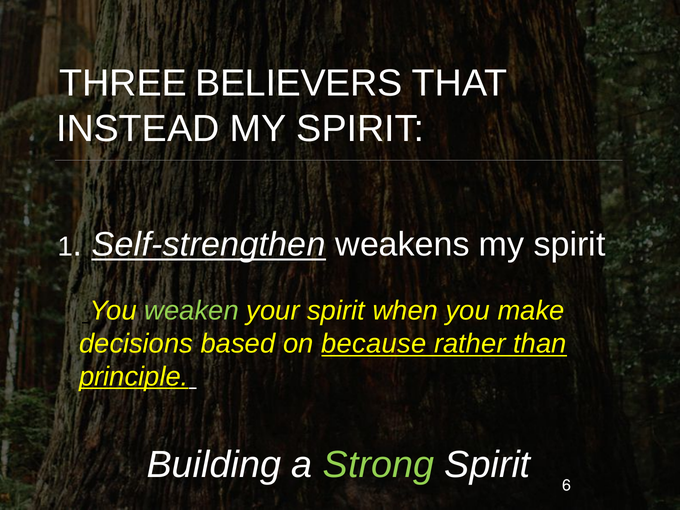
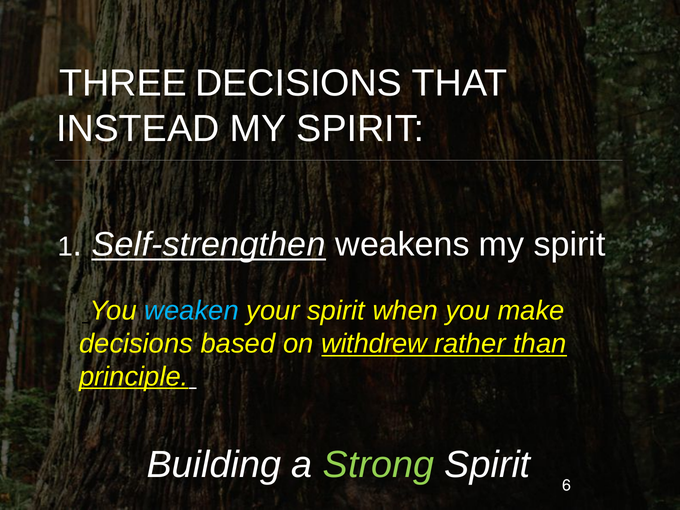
THREE BELIEVERS: BELIEVERS -> DECISIONS
weaken colour: light green -> light blue
because: because -> withdrew
